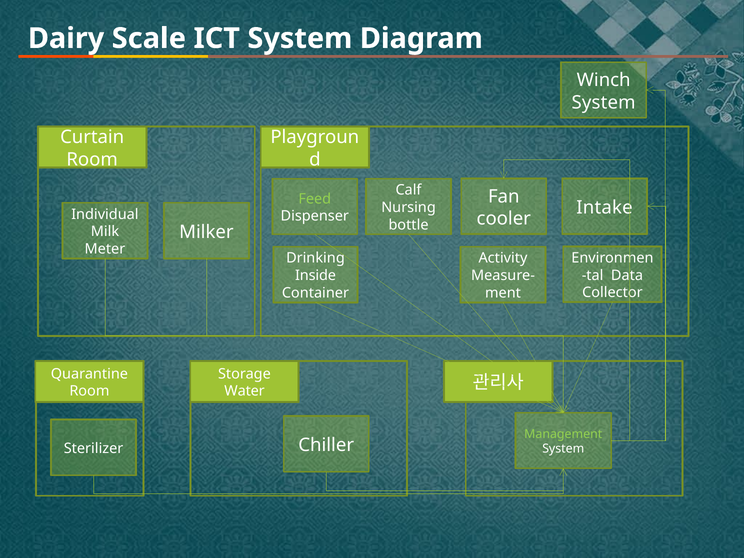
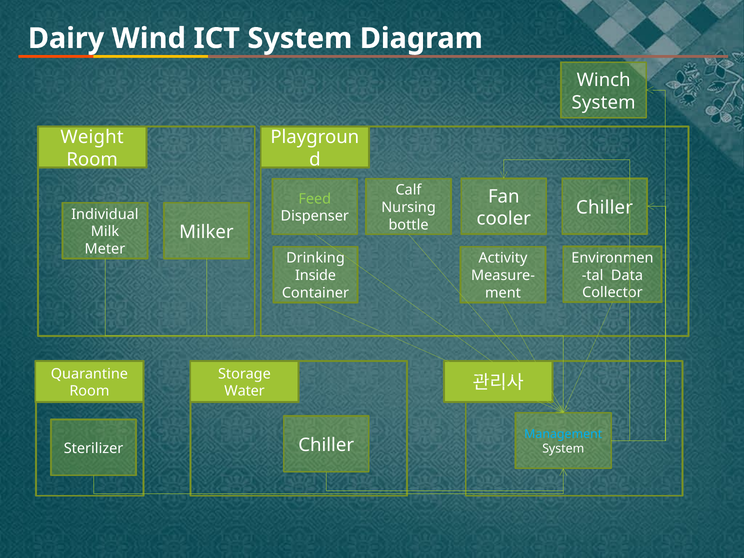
Scale: Scale -> Wind
Curtain: Curtain -> Weight
Intake at (605, 208): Intake -> Chiller
Management colour: light green -> light blue
